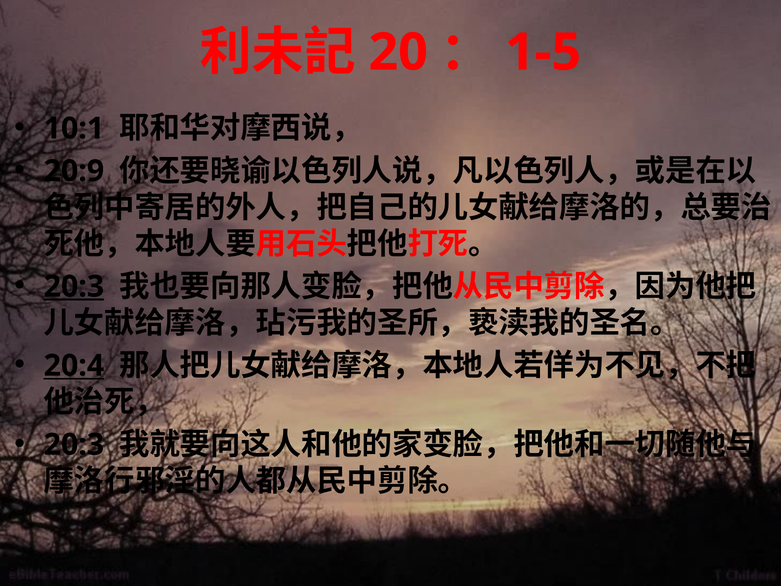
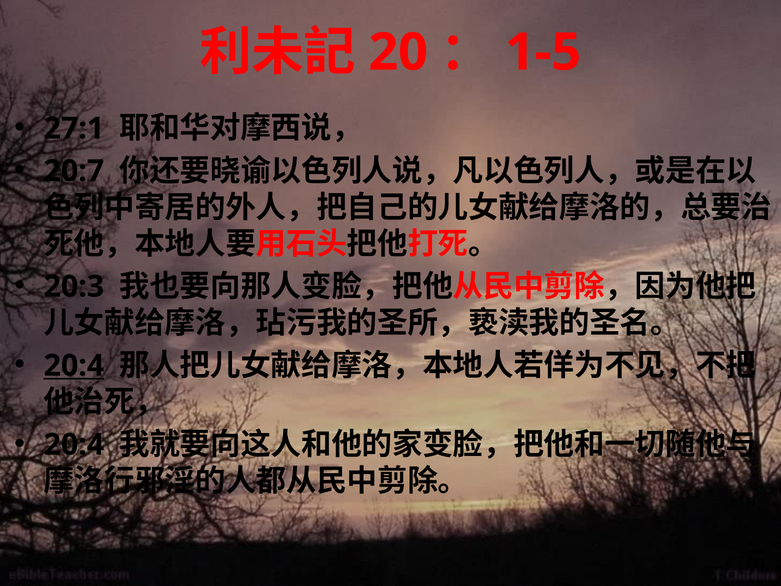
10:1: 10:1 -> 27:1
20:9: 20:9 -> 20:7
20:3 at (74, 286) underline: present -> none
20:3 at (74, 444): 20:3 -> 20:4
